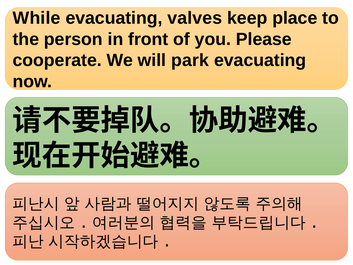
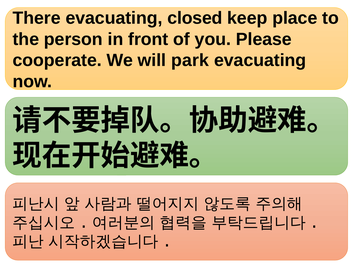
While: While -> There
valves: valves -> closed
